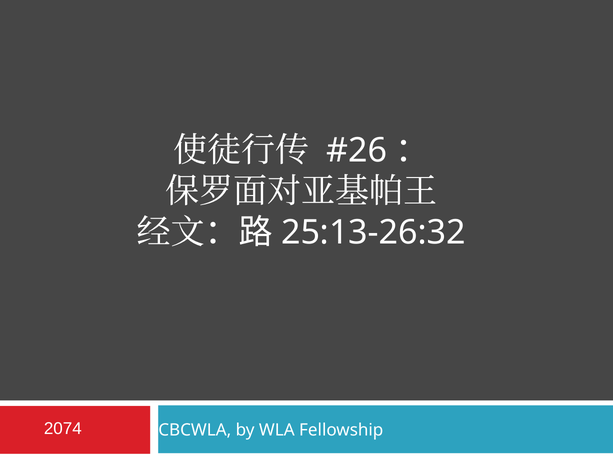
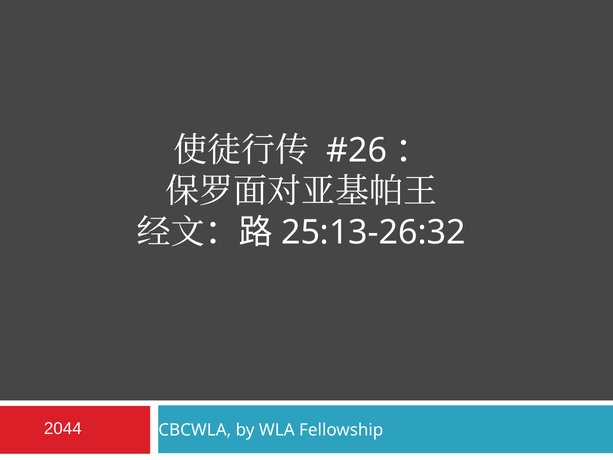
2074: 2074 -> 2044
